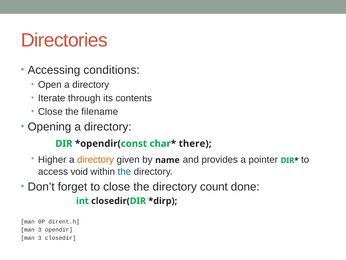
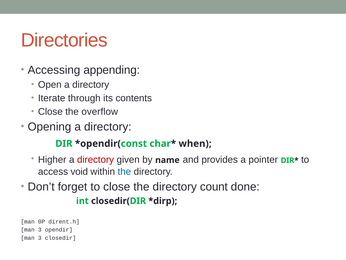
conditions: conditions -> appending
filename: filename -> overflow
there: there -> when
directory at (96, 159) colour: orange -> red
